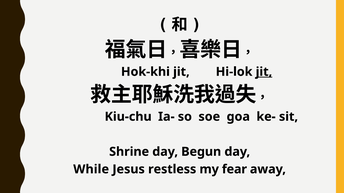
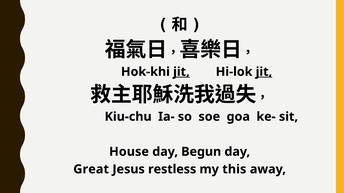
jit at (181, 72) underline: none -> present
Shrine: Shrine -> House
While: While -> Great
fear: fear -> this
